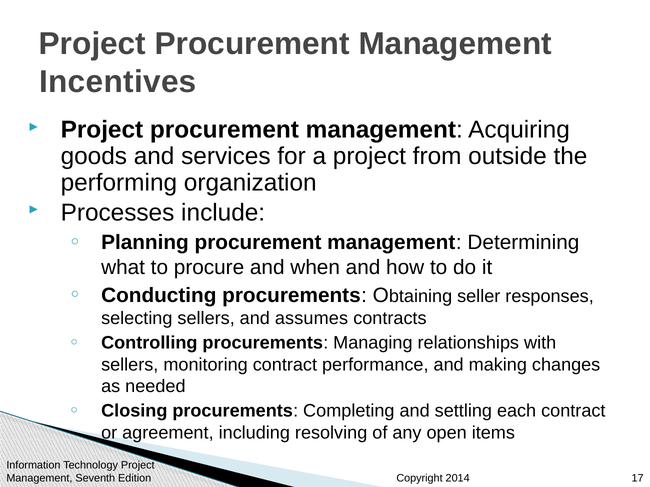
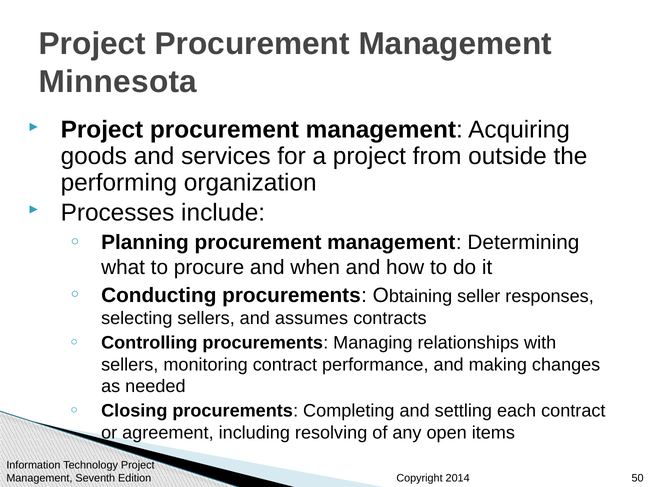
Incentives: Incentives -> Minnesota
17: 17 -> 50
